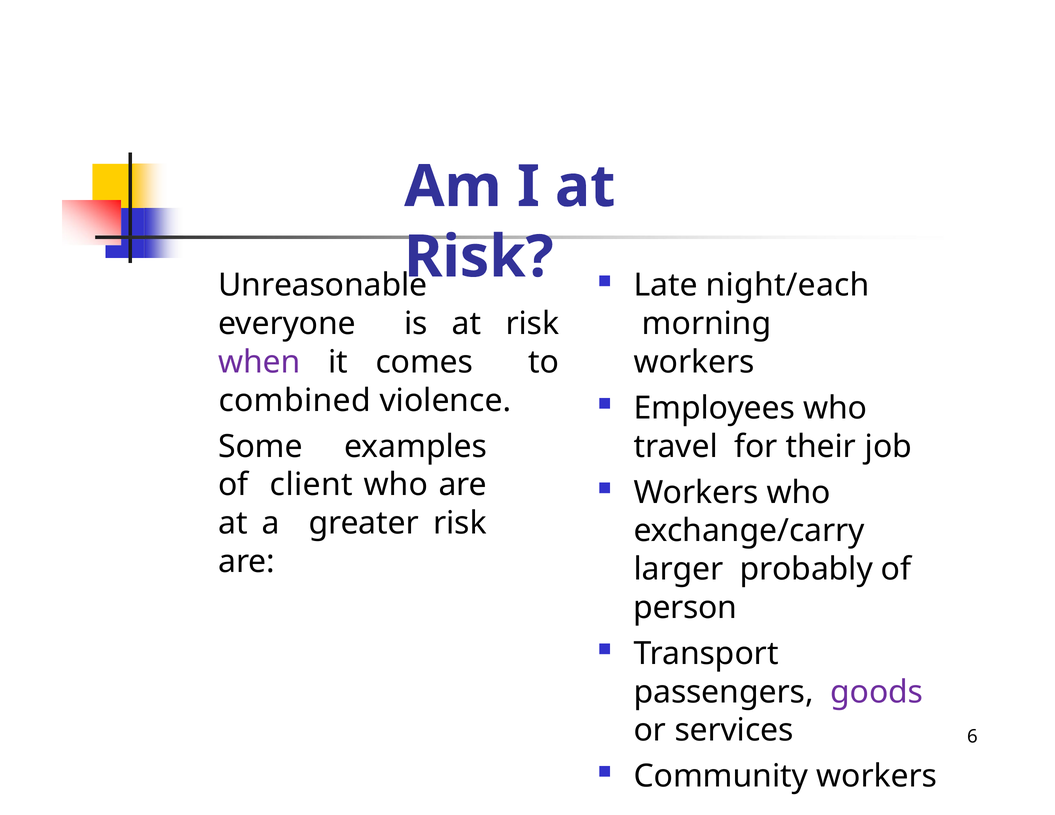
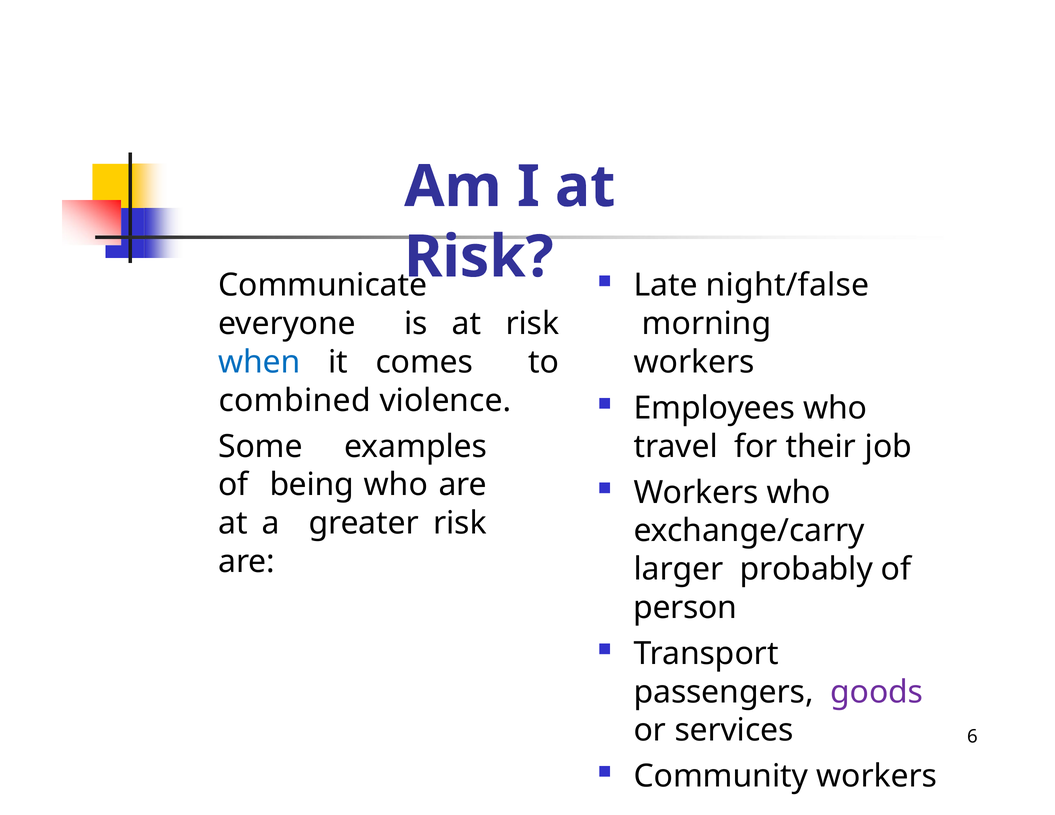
night/each: night/each -> night/false
Unreasonable: Unreasonable -> Communicate
when colour: purple -> blue
client: client -> being
